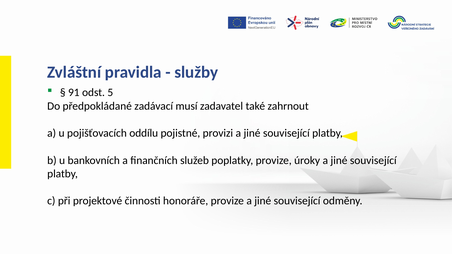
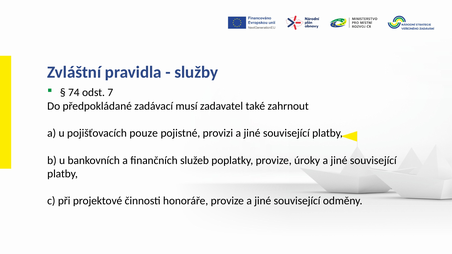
91: 91 -> 74
5: 5 -> 7
oddílu: oddílu -> pouze
